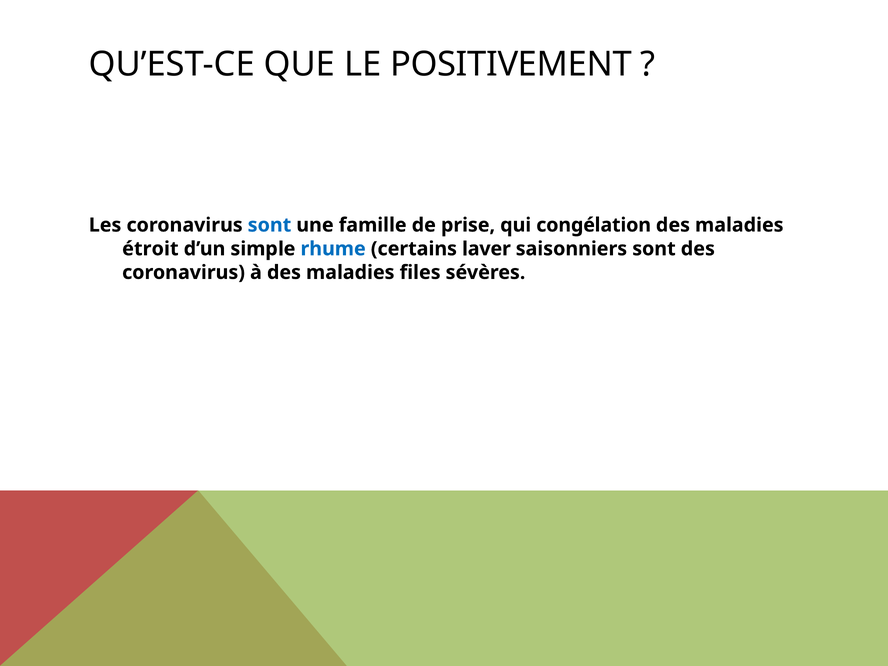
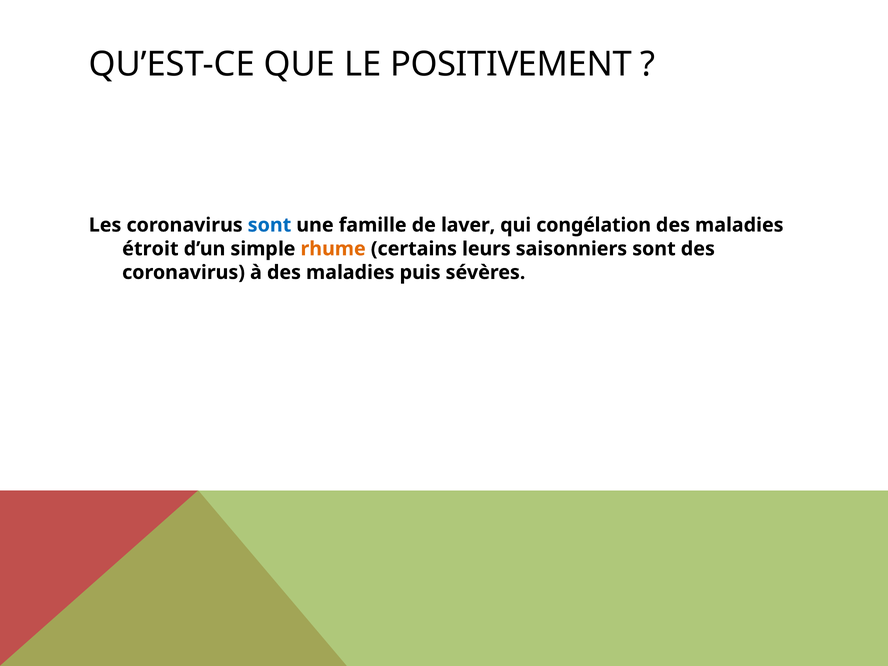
prise: prise -> laver
rhume colour: blue -> orange
laver: laver -> leurs
files: files -> puis
